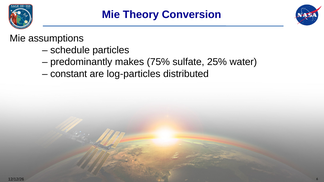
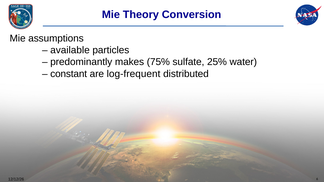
schedule: schedule -> available
log-particles: log-particles -> log-frequent
